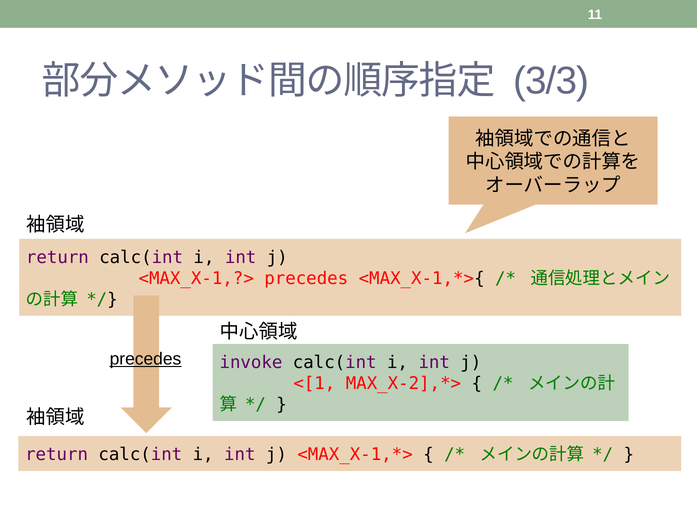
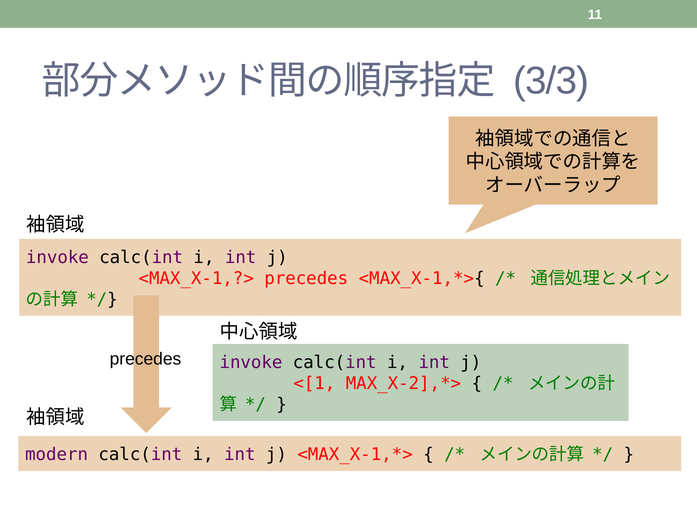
return at (57, 257): return -> invoke
precedes at (145, 359) underline: present -> none
return at (57, 454): return -> modern
